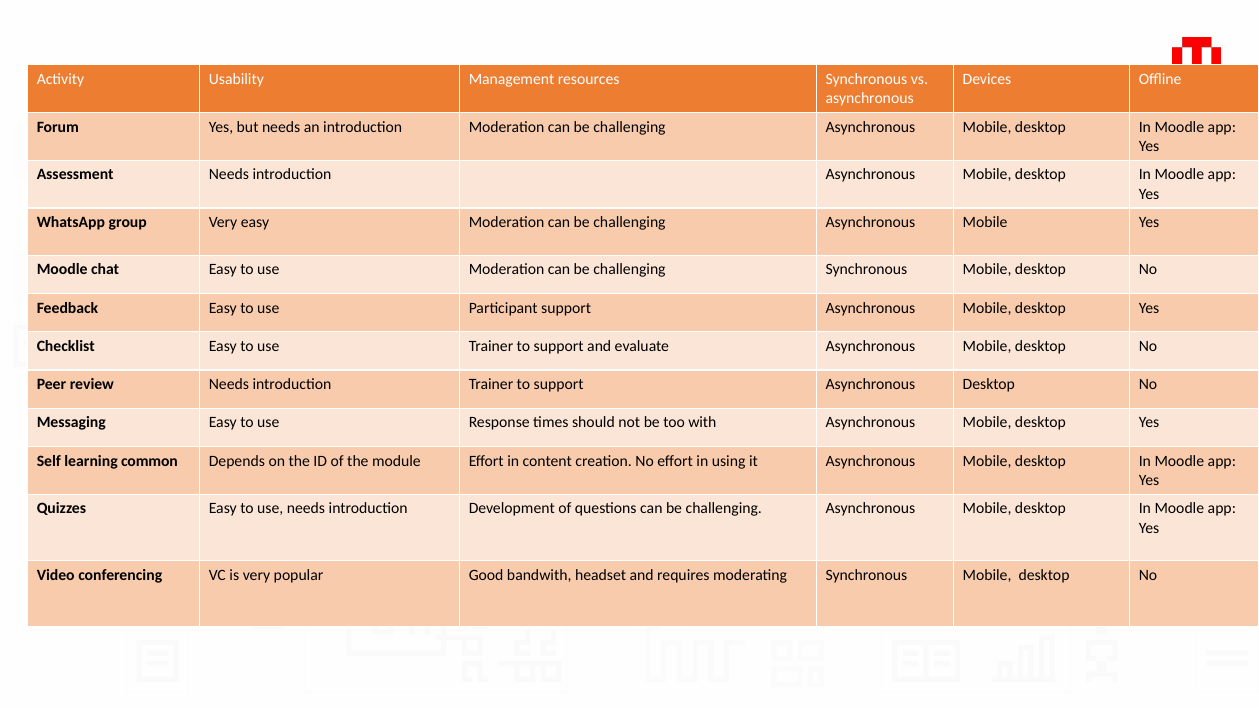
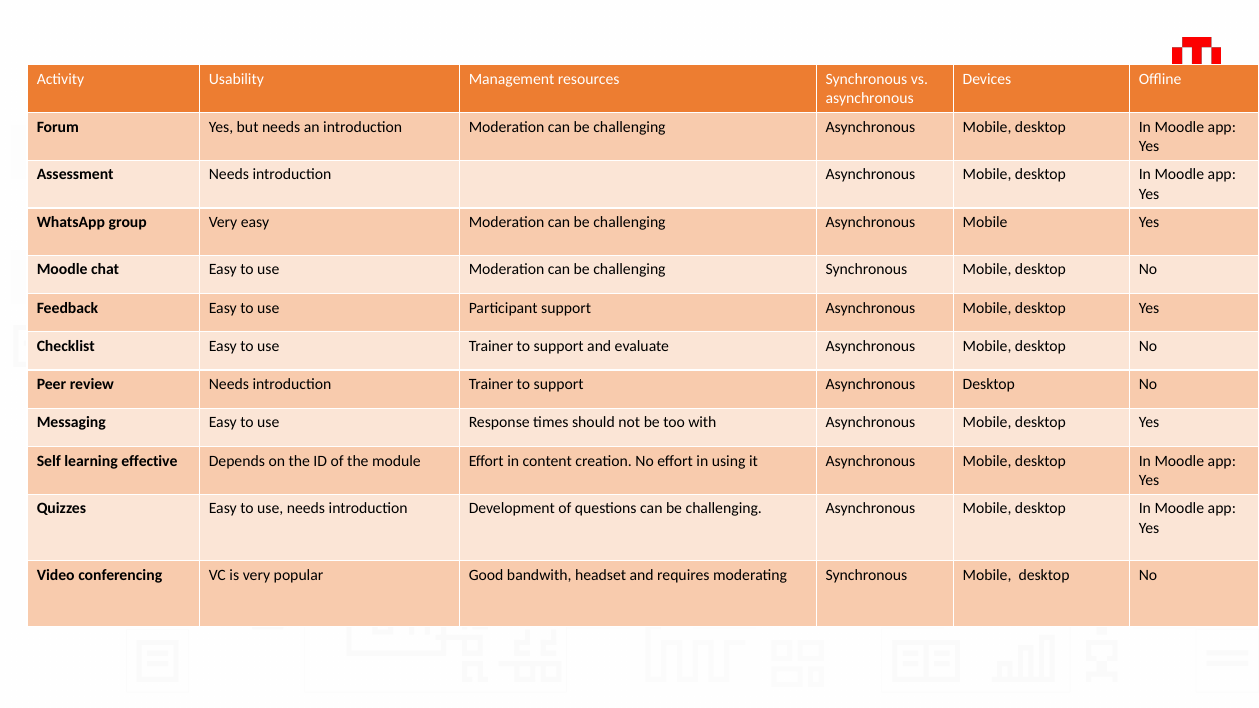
common at (149, 461): common -> effective
